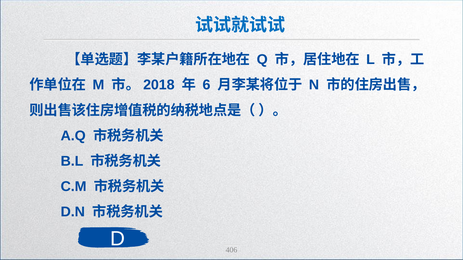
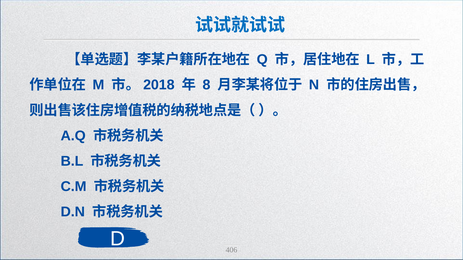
6: 6 -> 8
